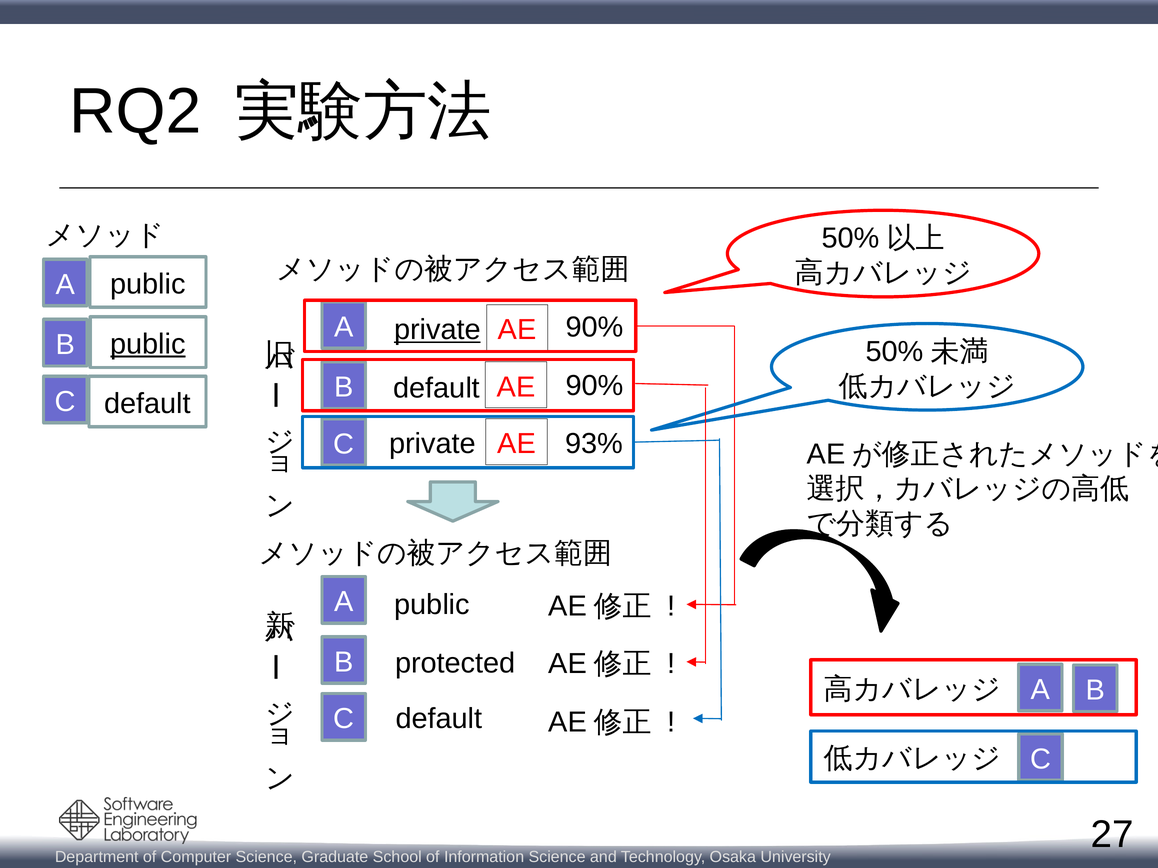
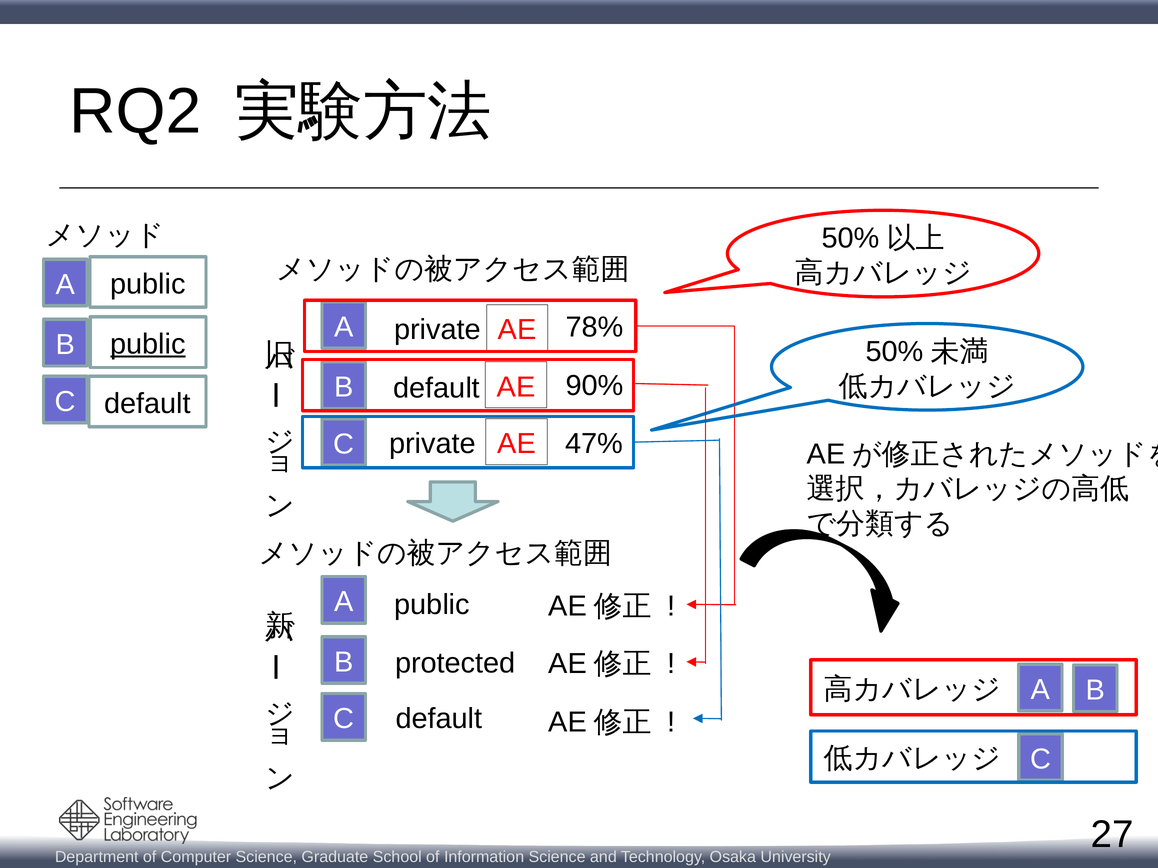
90% at (595, 327): 90% -> 78%
private at (437, 330) underline: present -> none
93%: 93% -> 47%
